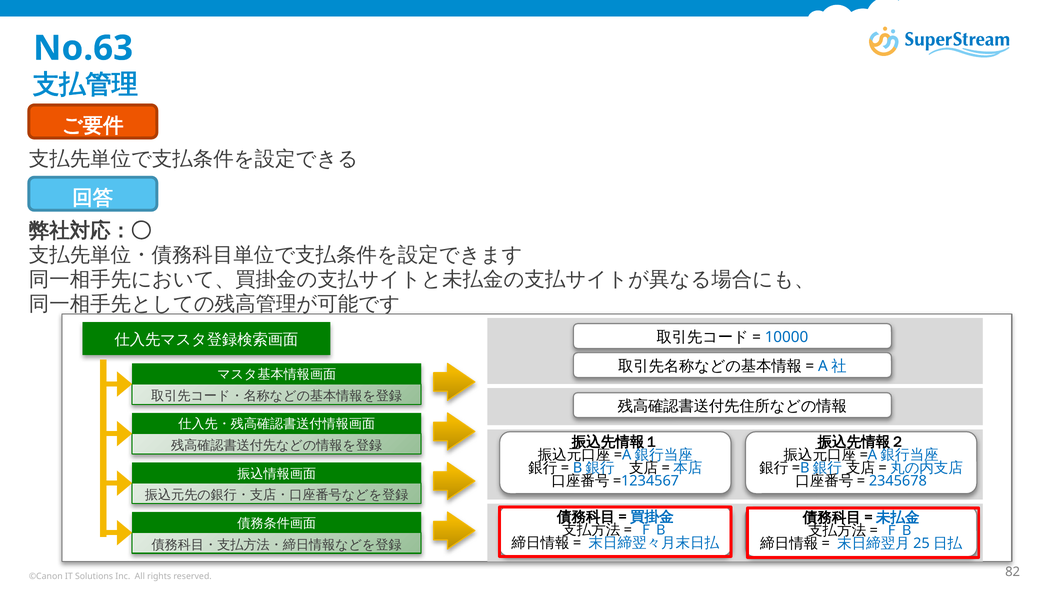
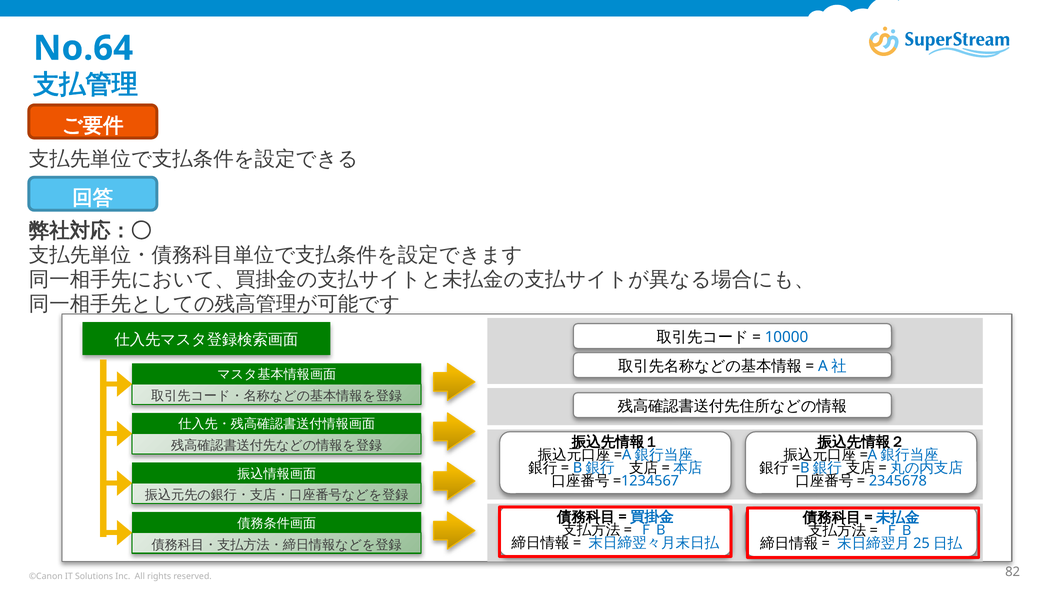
No.63: No.63 -> No.64
